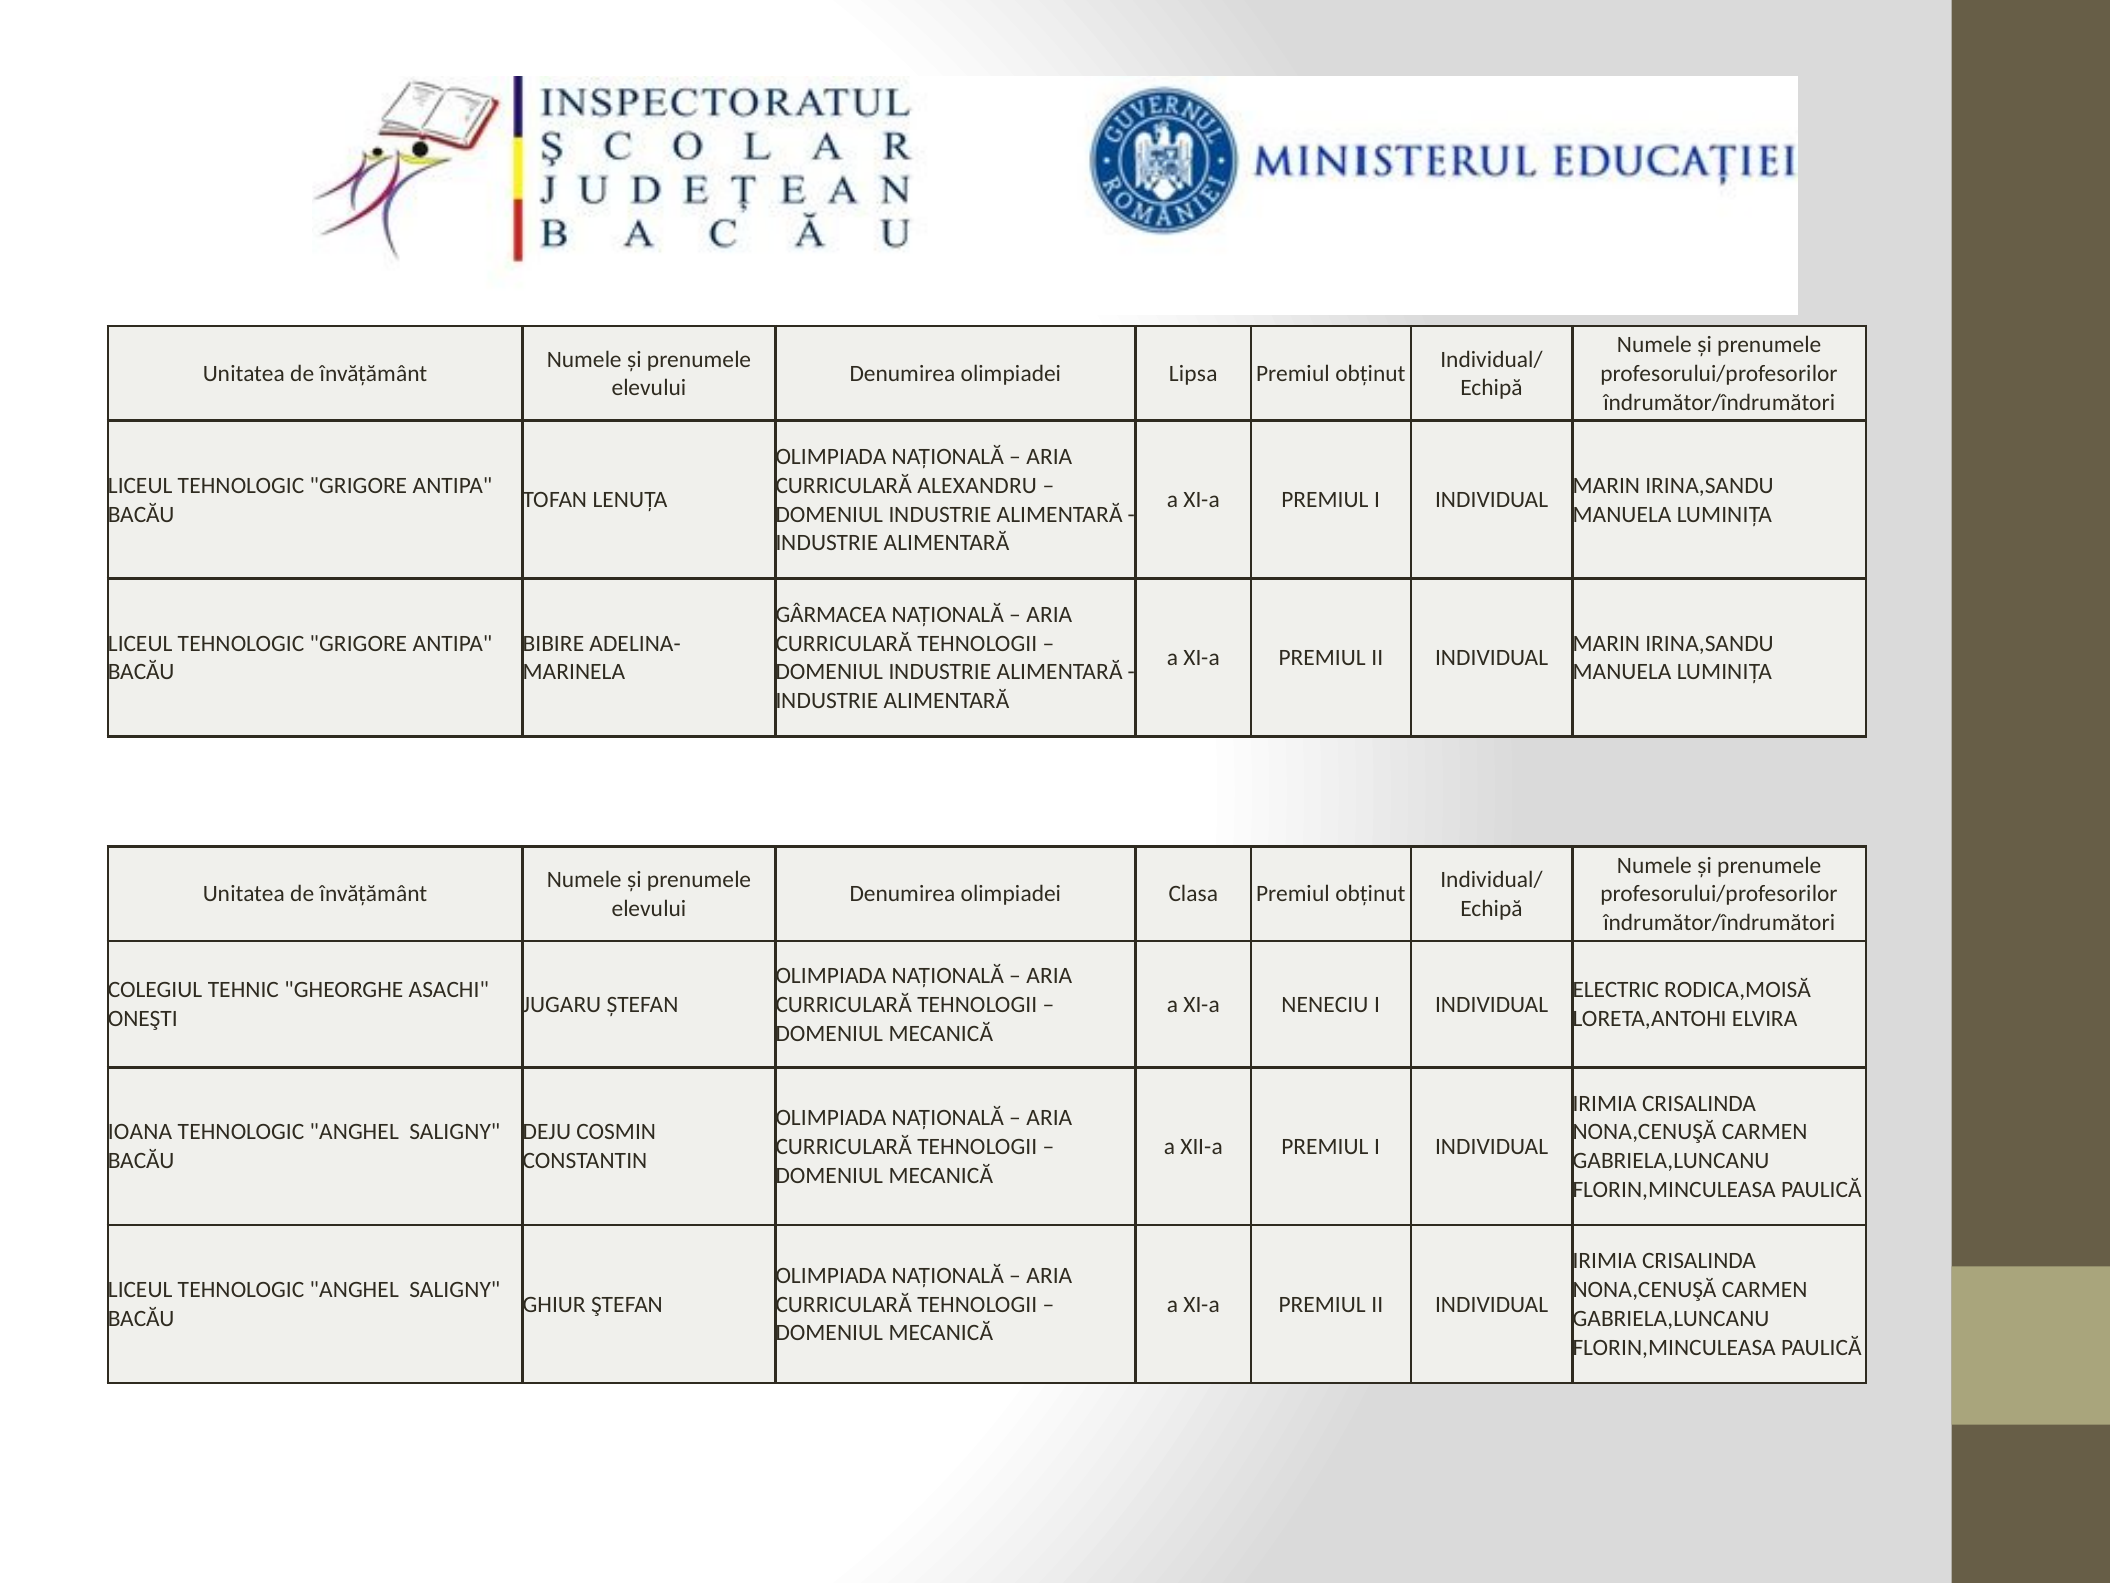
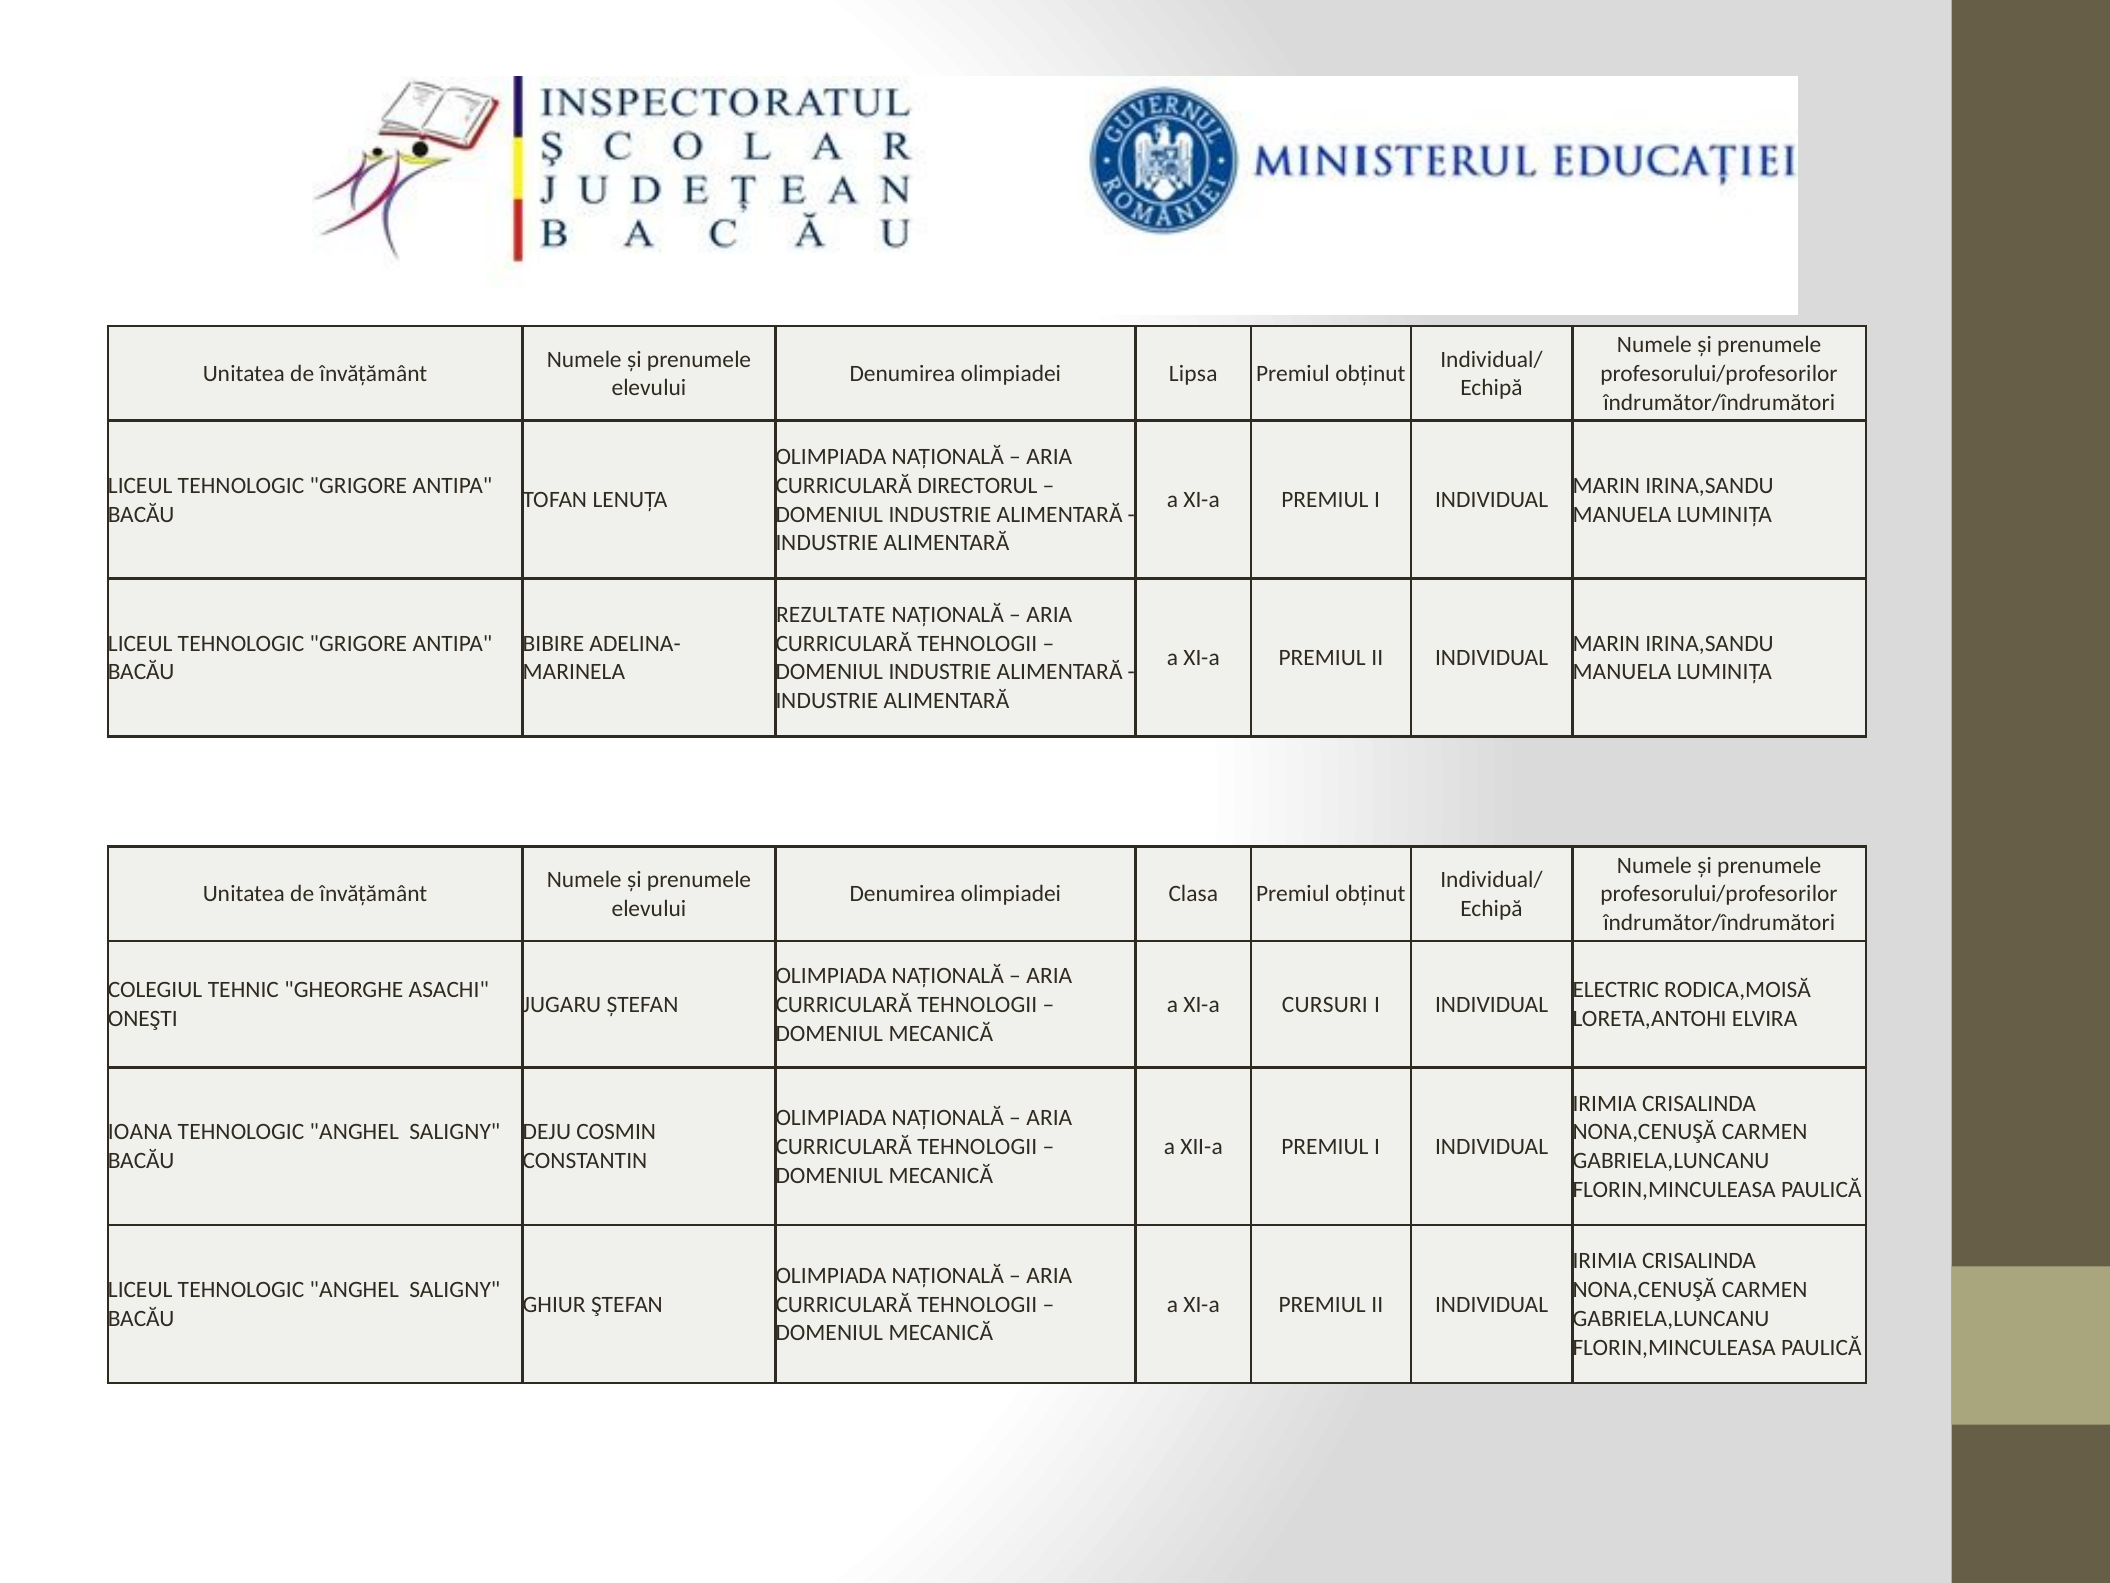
ALEXANDRU: ALEXANDRU -> DIRECTORUL
GÂRMACEA: GÂRMACEA -> REZULTATE
NENECIU: NENECIU -> CURSURI
